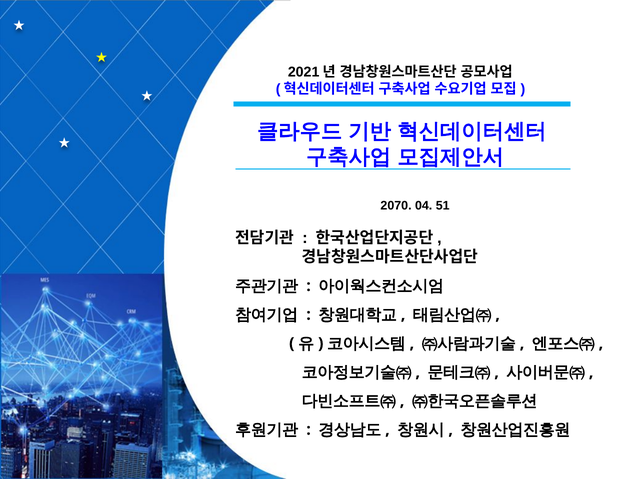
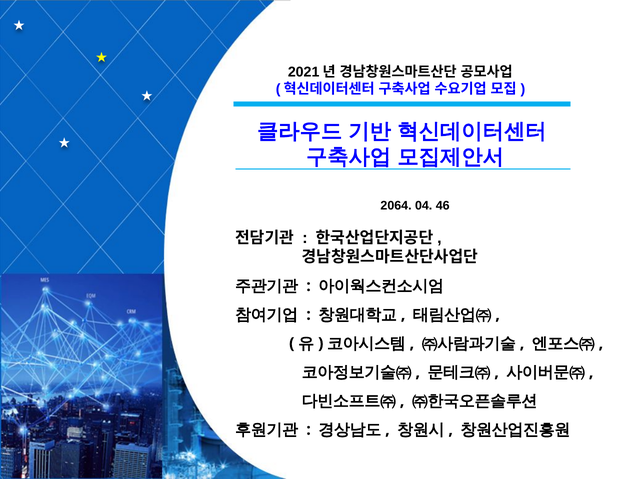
2070: 2070 -> 2064
51: 51 -> 46
